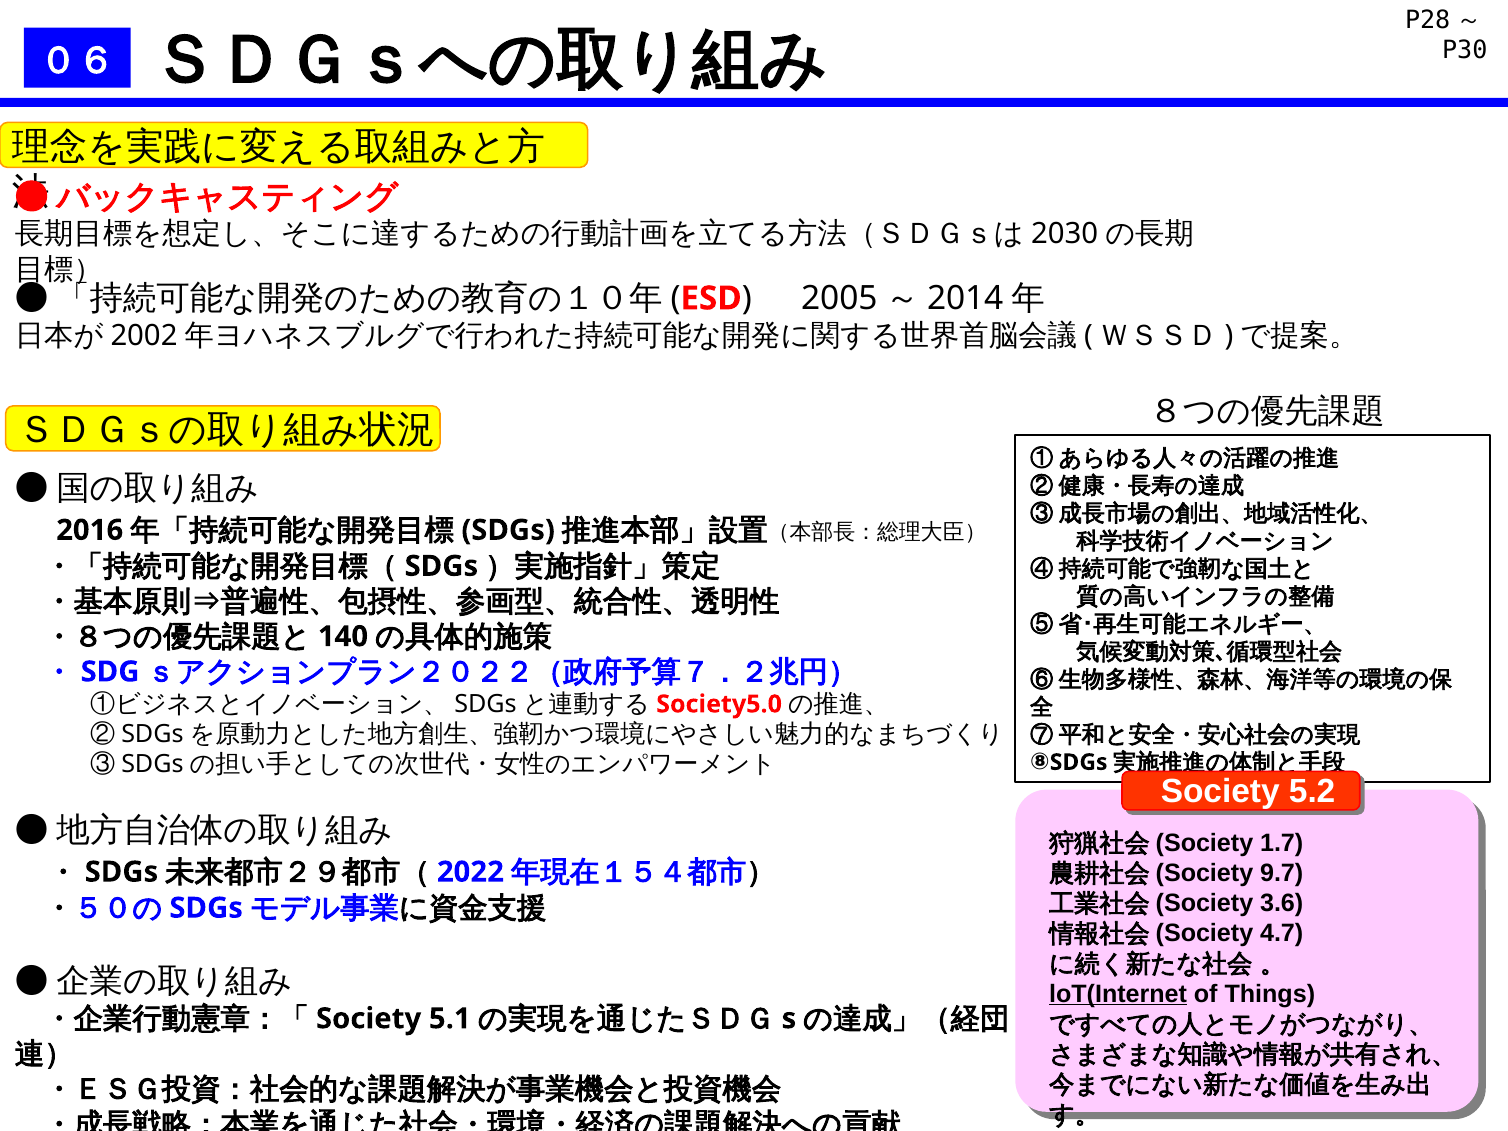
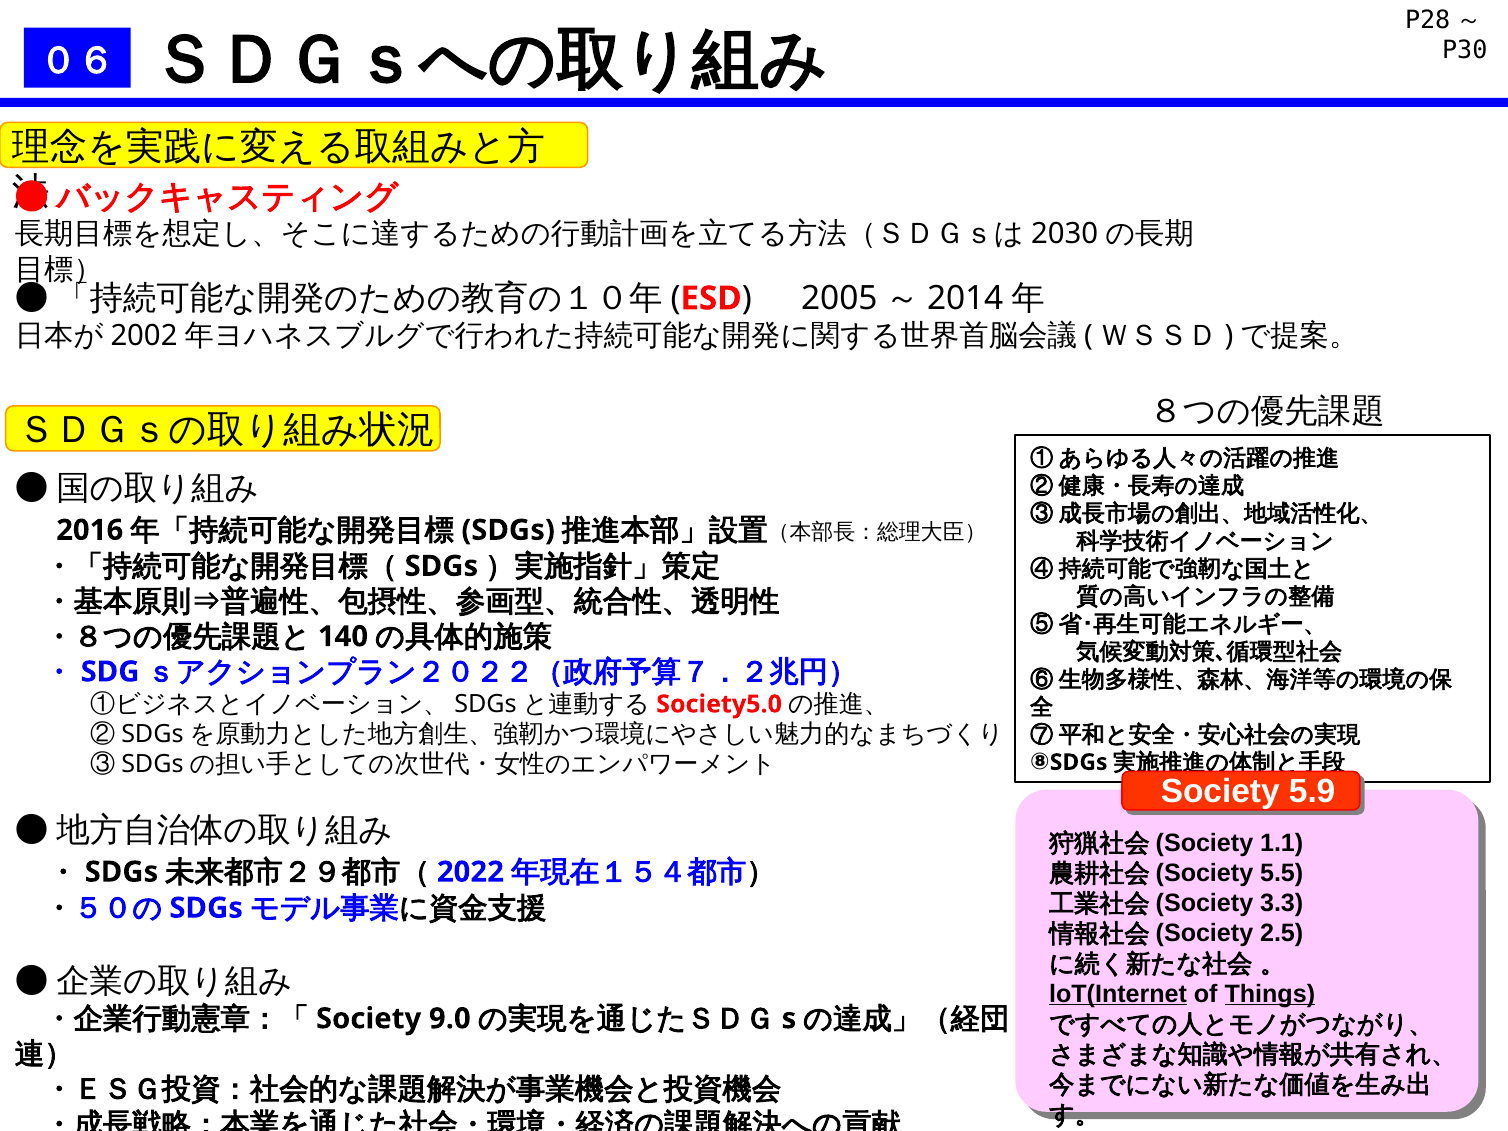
5.2: 5.2 -> 5.9
1.7: 1.7 -> 1.1
9.7: 9.7 -> 5.5
3.6: 3.6 -> 3.3
4.7: 4.7 -> 2.5
Things underline: none -> present
5.1: 5.1 -> 9.0
